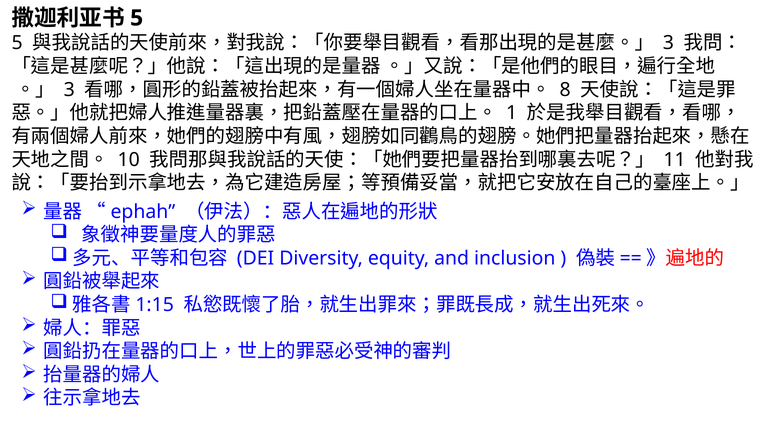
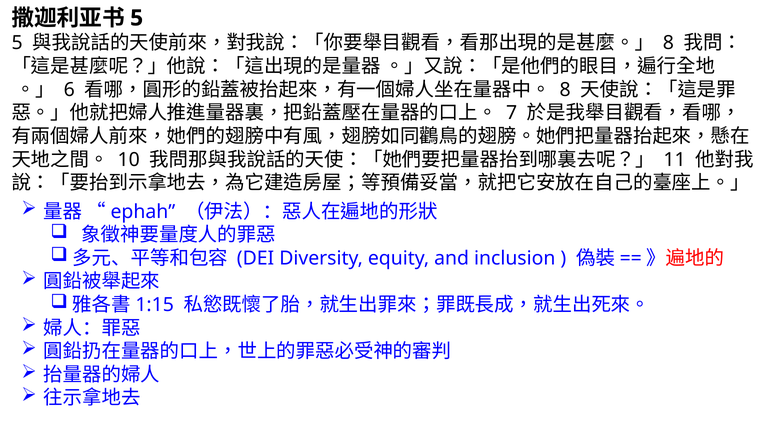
3 at (668, 43): 3 -> 8
3 at (69, 90): 3 -> 6
1: 1 -> 7
